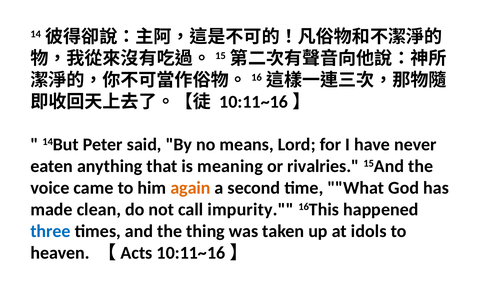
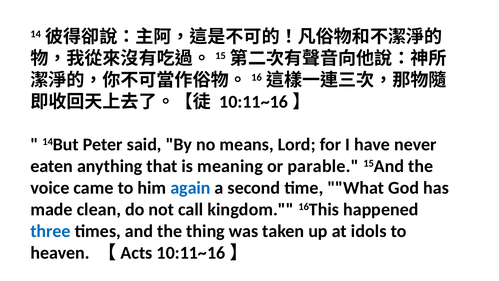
rivalries: rivalries -> parable
again colour: orange -> blue
impurity: impurity -> kingdom
